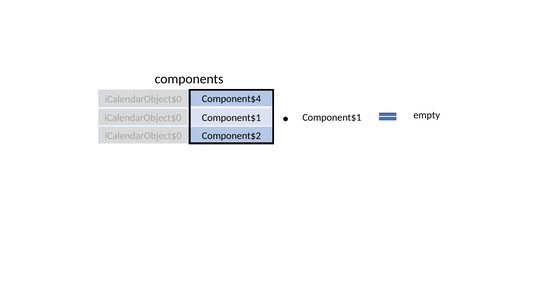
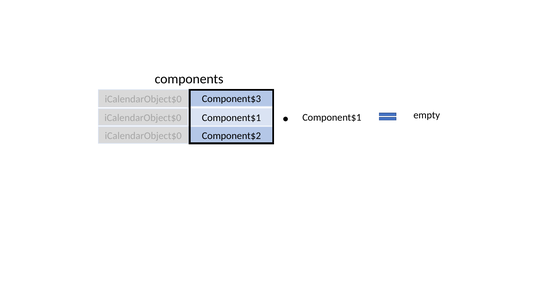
Component$4: Component$4 -> Component$3
